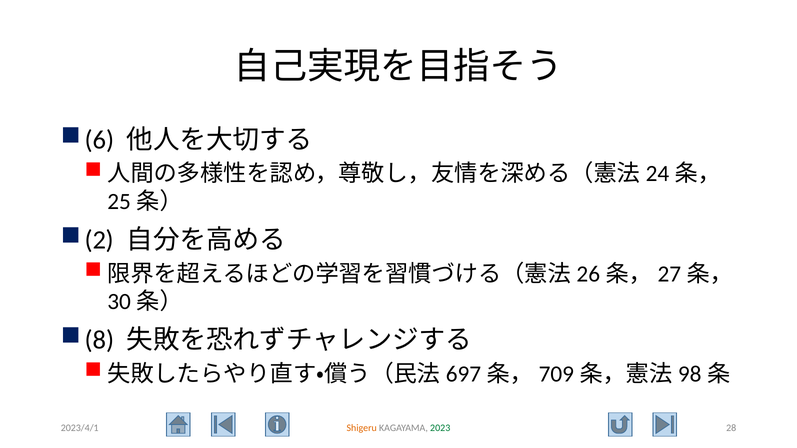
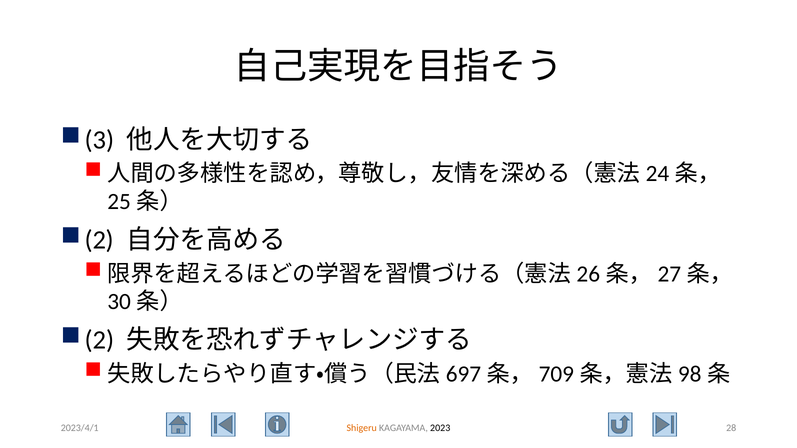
6: 6 -> 3
8 at (99, 340): 8 -> 2
2023 colour: green -> black
